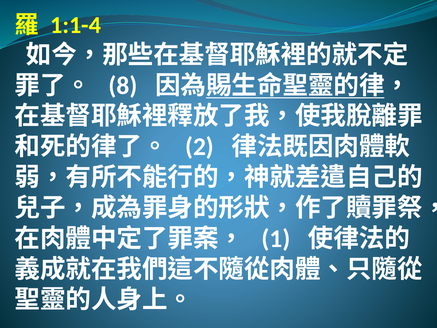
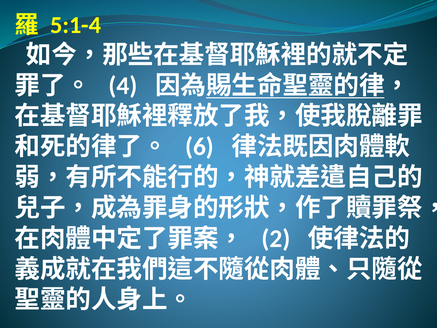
1:1-4: 1:1-4 -> 5:1-4
8: 8 -> 4
2: 2 -> 6
1: 1 -> 2
